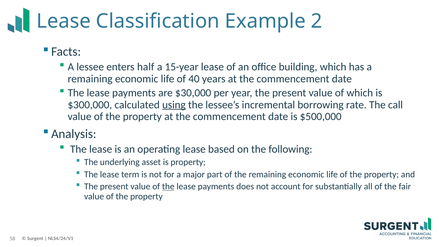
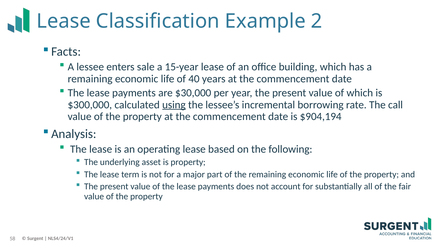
half: half -> sale
$500,000: $500,000 -> $904,194
the at (168, 187) underline: present -> none
